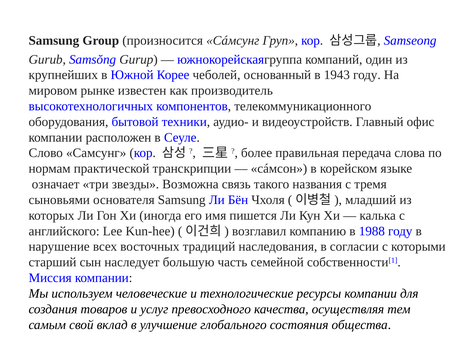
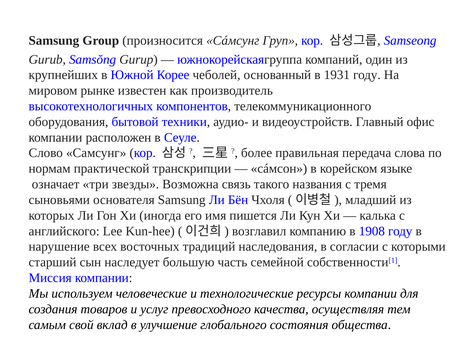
1943: 1943 -> 1931
1988: 1988 -> 1908
